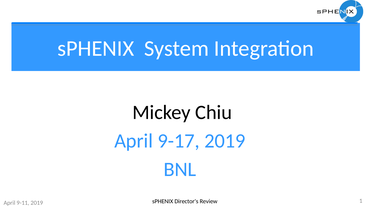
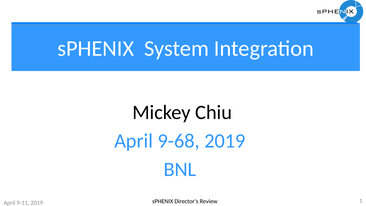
9-17: 9-17 -> 9-68
